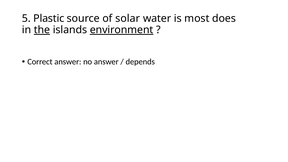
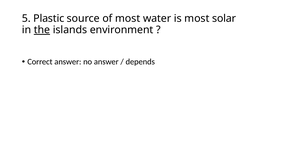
of solar: solar -> most
does: does -> solar
environment underline: present -> none
